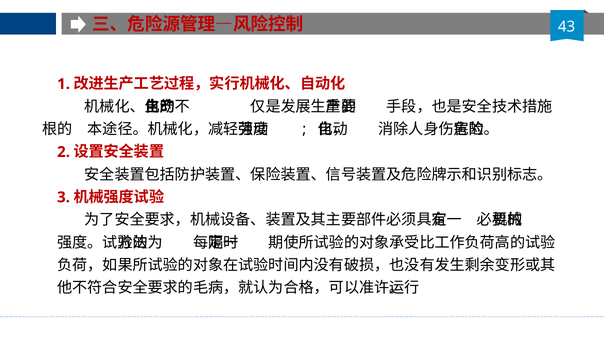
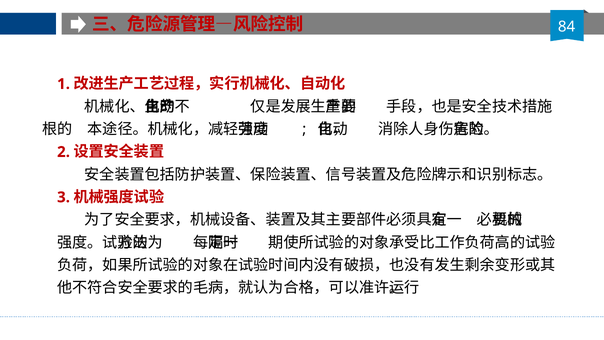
43: 43 -> 84
